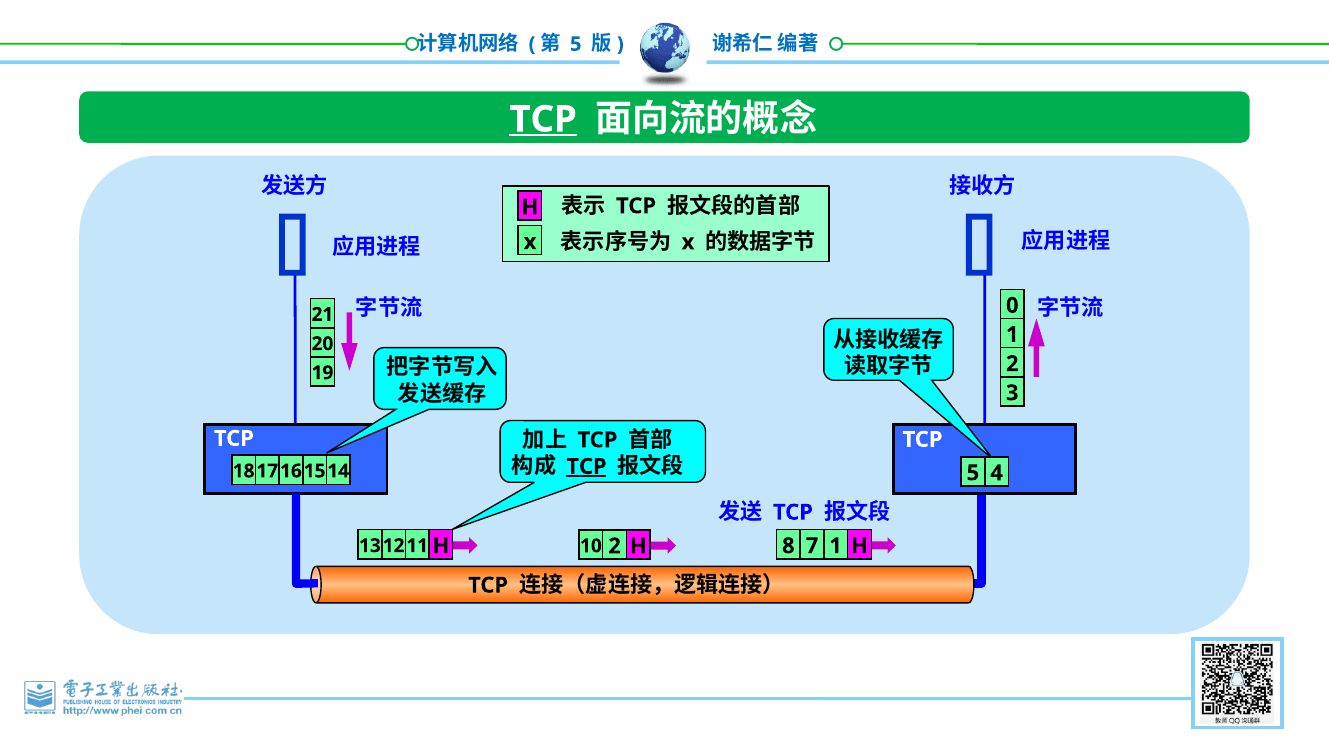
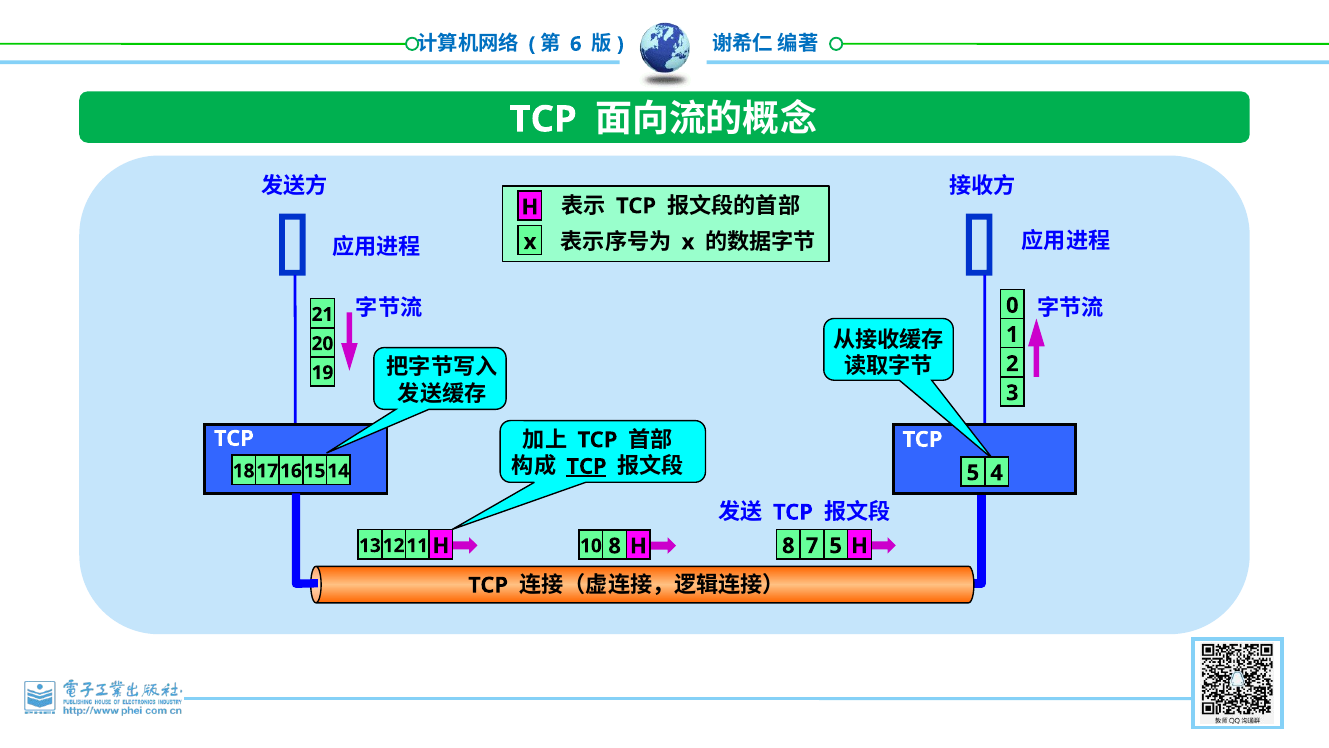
5 at (576, 44): 5 -> 6
TCP at (543, 119) underline: present -> none
10 2: 2 -> 8
7 1: 1 -> 5
